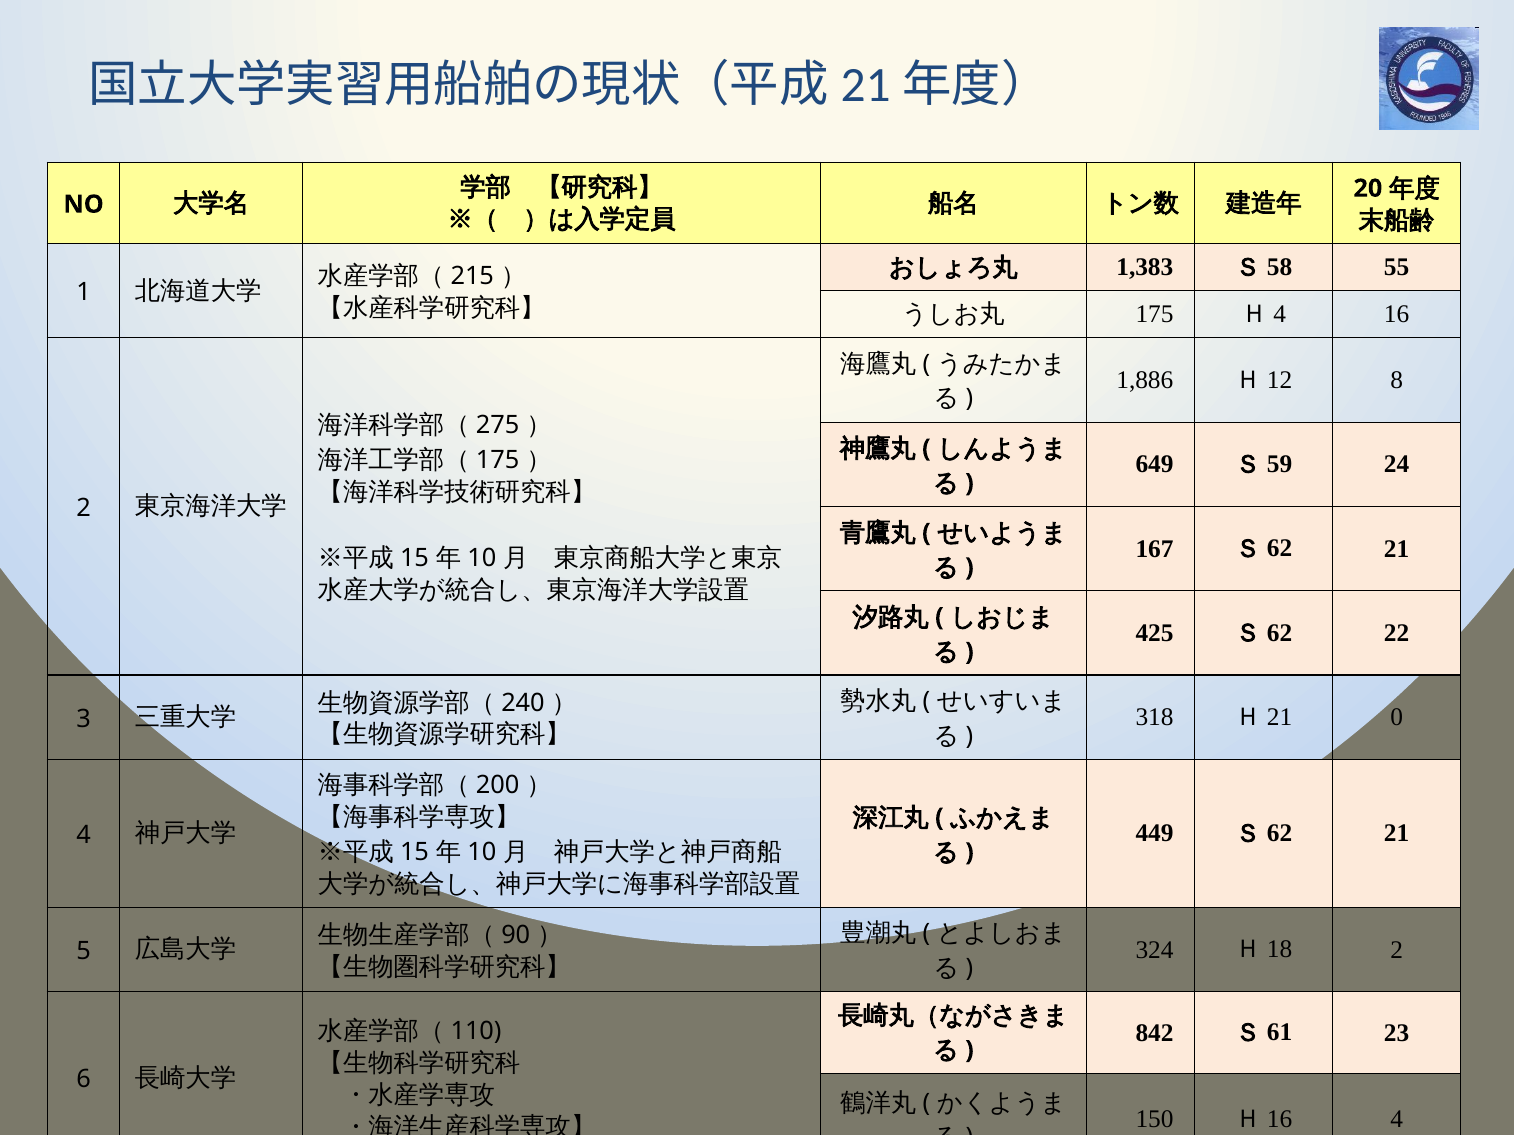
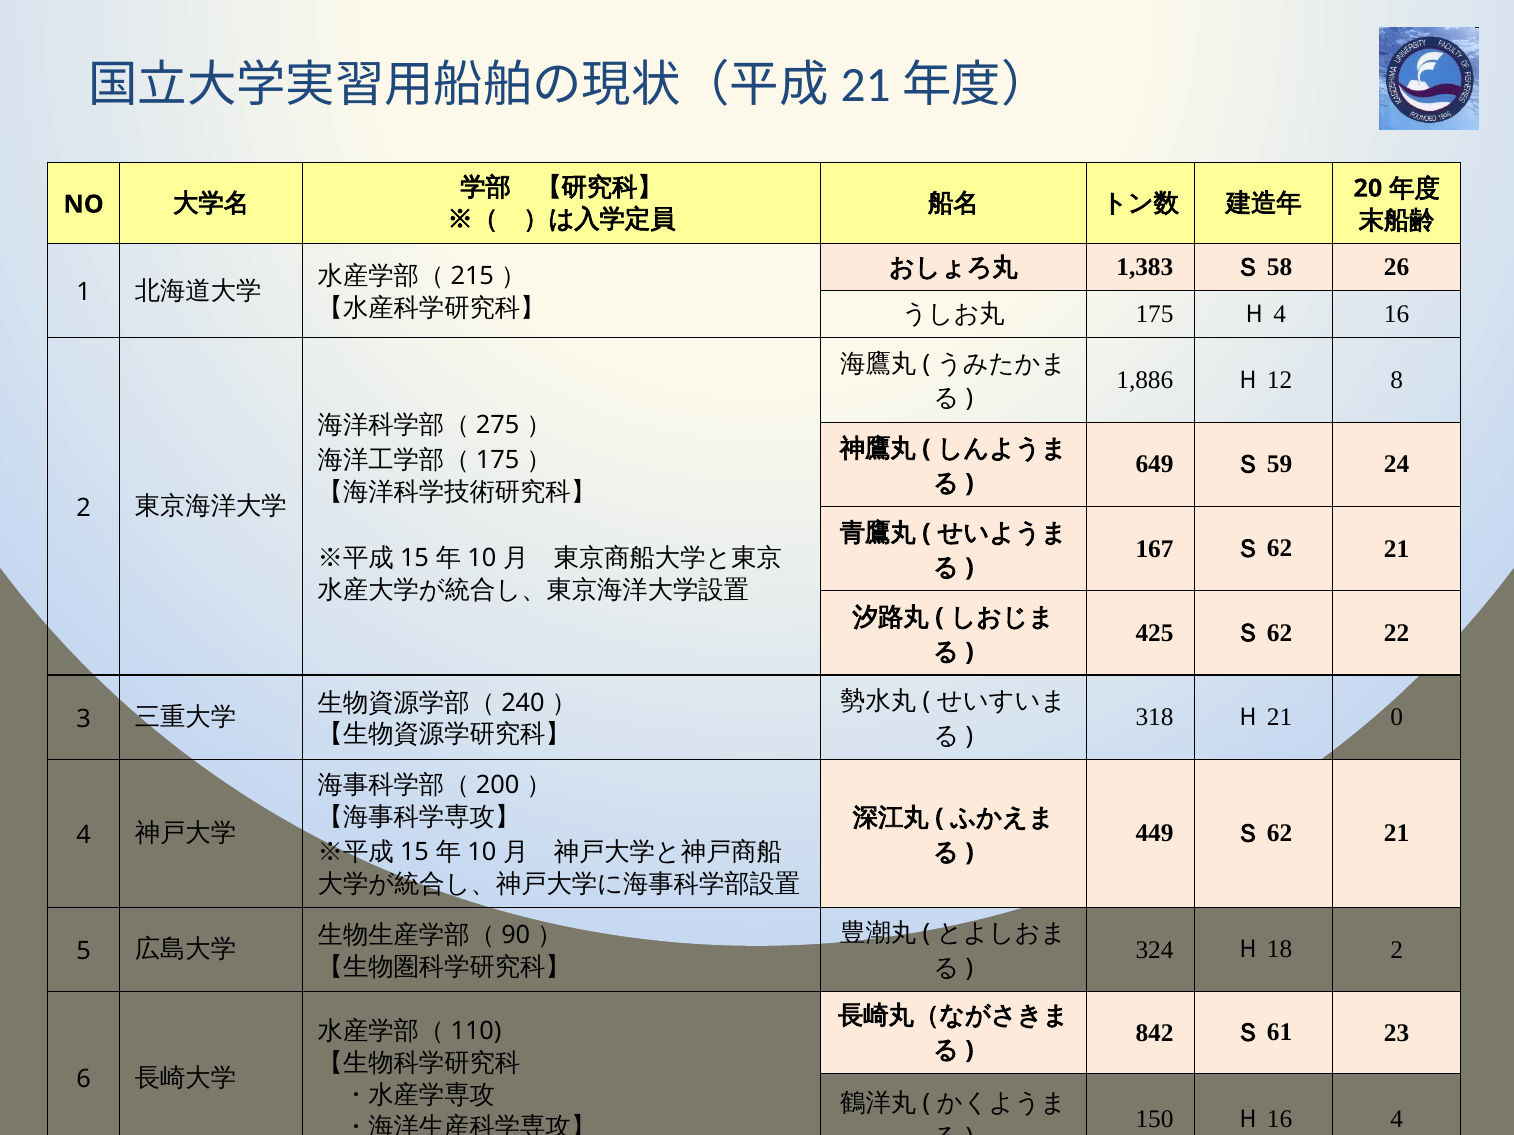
55: 55 -> 26
